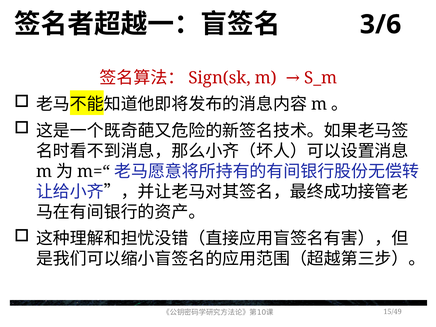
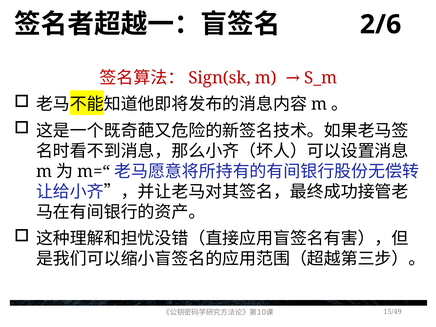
3/6: 3/6 -> 2/6
